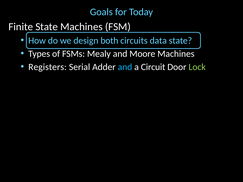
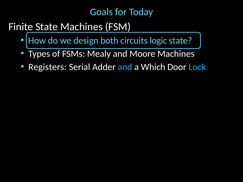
data: data -> logic
Circuit: Circuit -> Which
Lock colour: light green -> light blue
